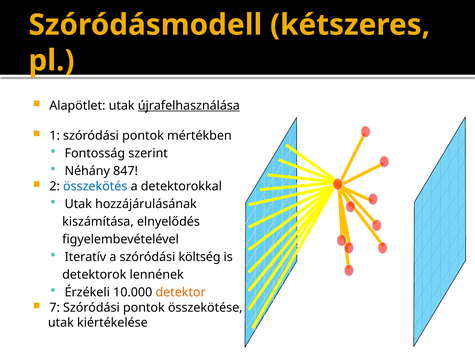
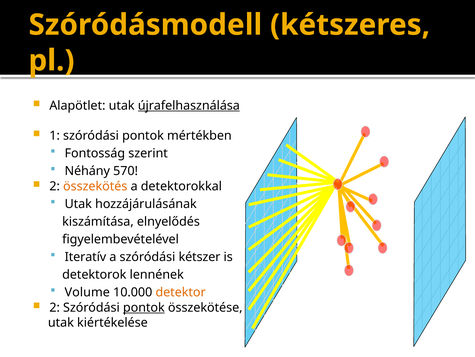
847: 847 -> 570
összekötés colour: blue -> orange
költség: költség -> kétszer
Érzékeli: Érzékeli -> Volume
7 at (55, 307): 7 -> 2
pontok at (144, 307) underline: none -> present
